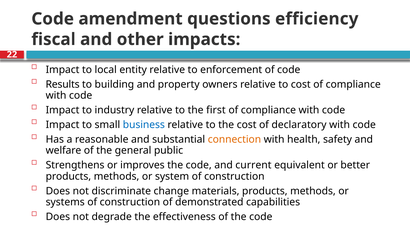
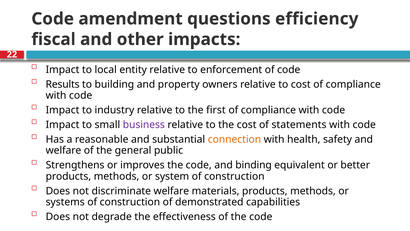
business colour: blue -> purple
declaratory: declaratory -> statements
current: current -> binding
discriminate change: change -> welfare
